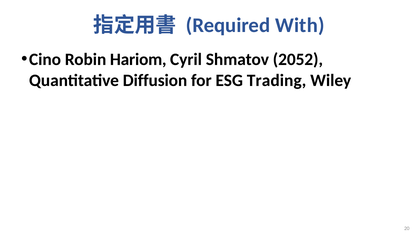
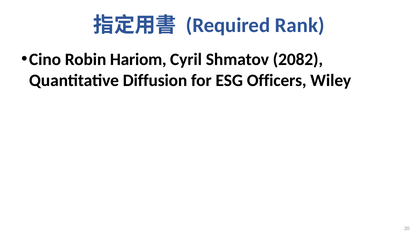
With: With -> Rank
2052: 2052 -> 2082
Trading: Trading -> Officers
